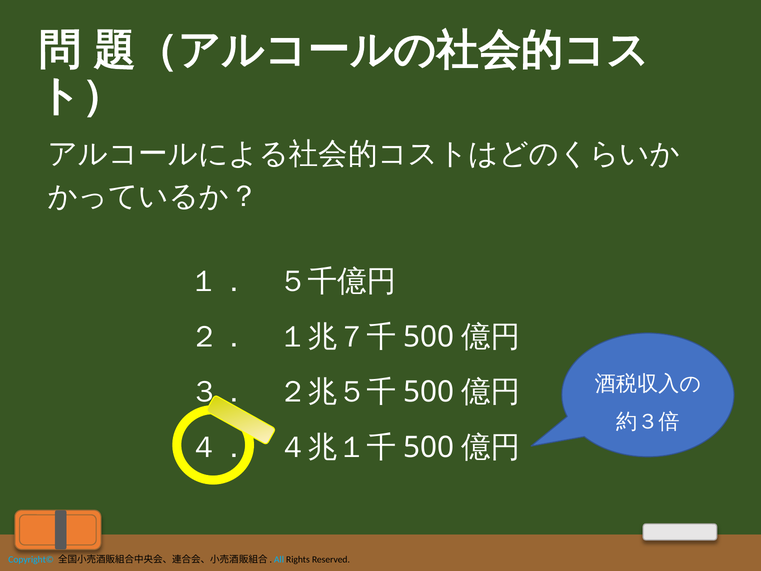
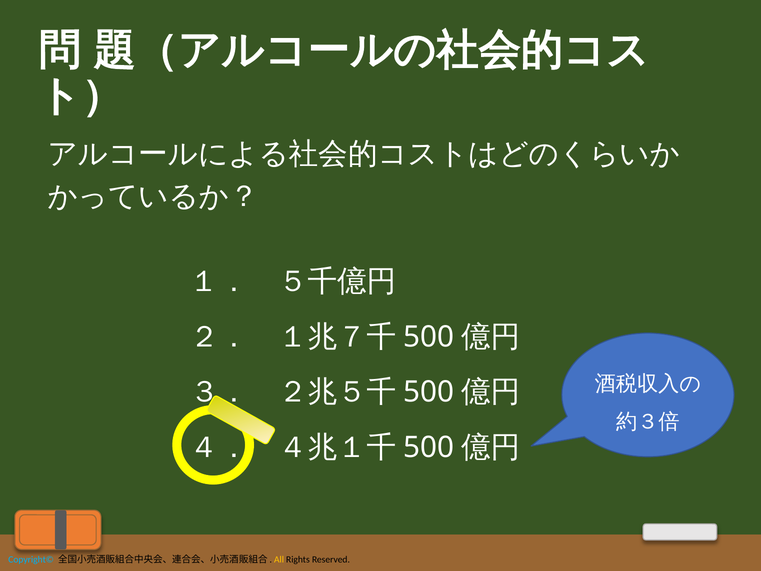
All colour: light blue -> yellow
